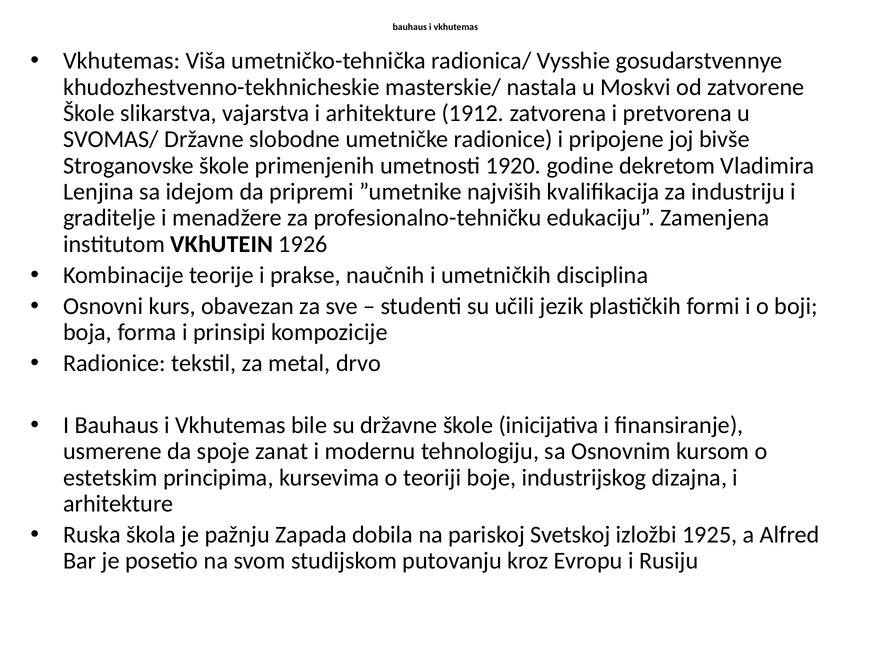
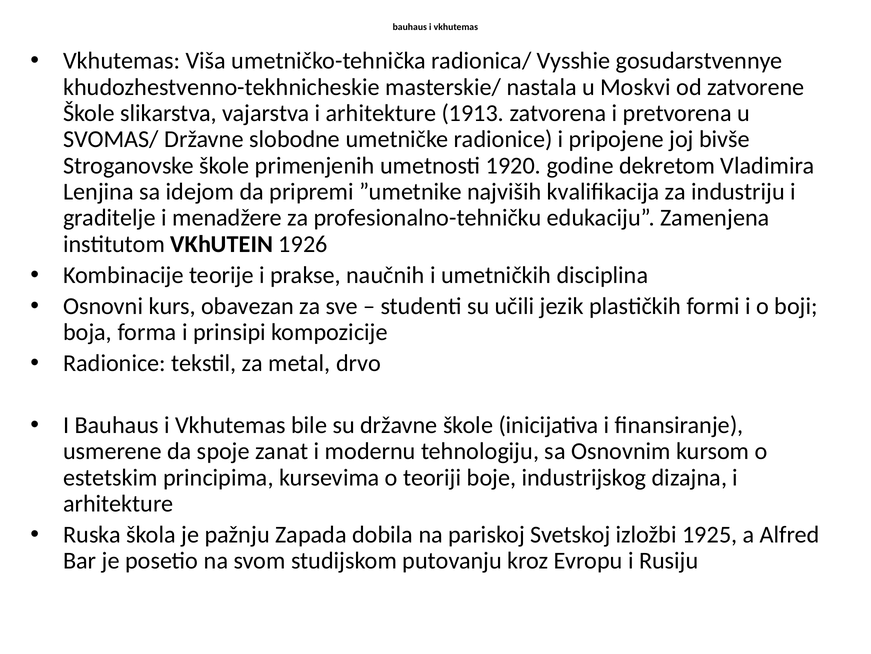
1912: 1912 -> 1913
